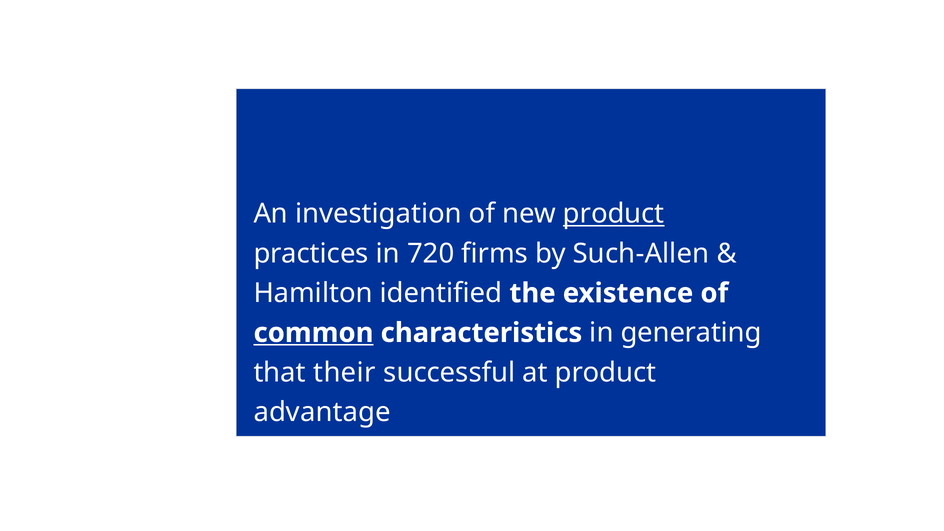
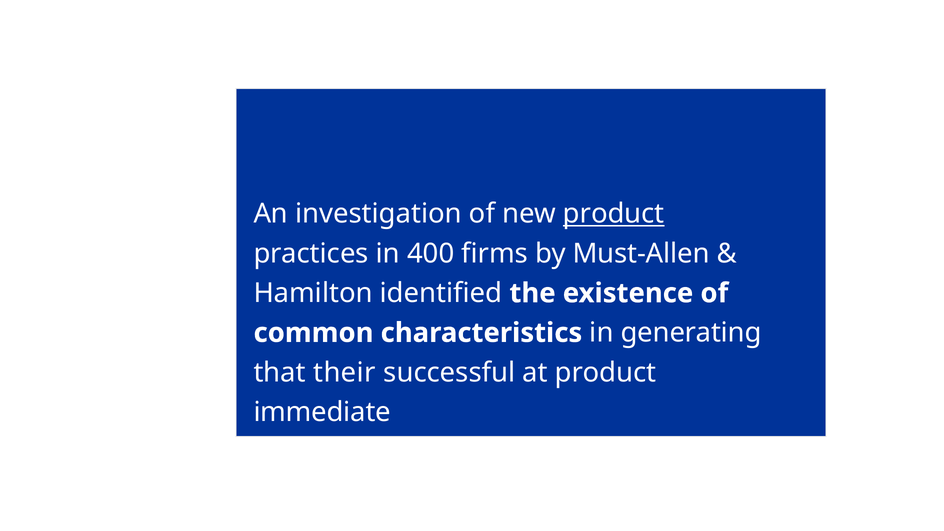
720: 720 -> 400
Such-Allen: Such-Allen -> Must-Allen
common underline: present -> none
advantage: advantage -> immediate
